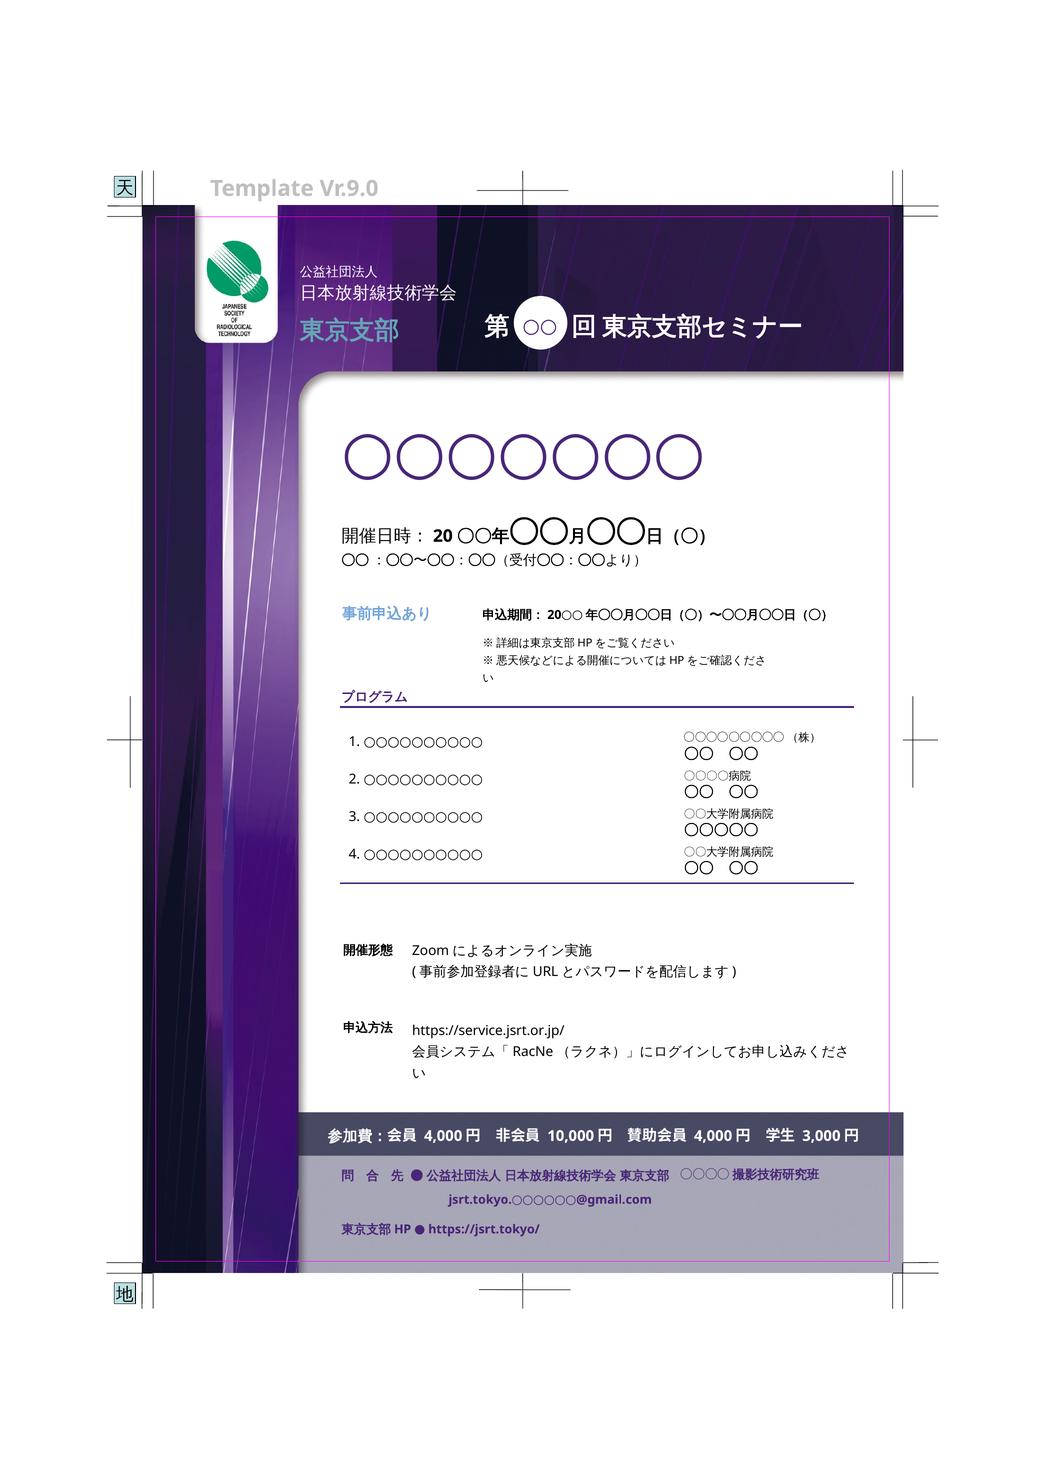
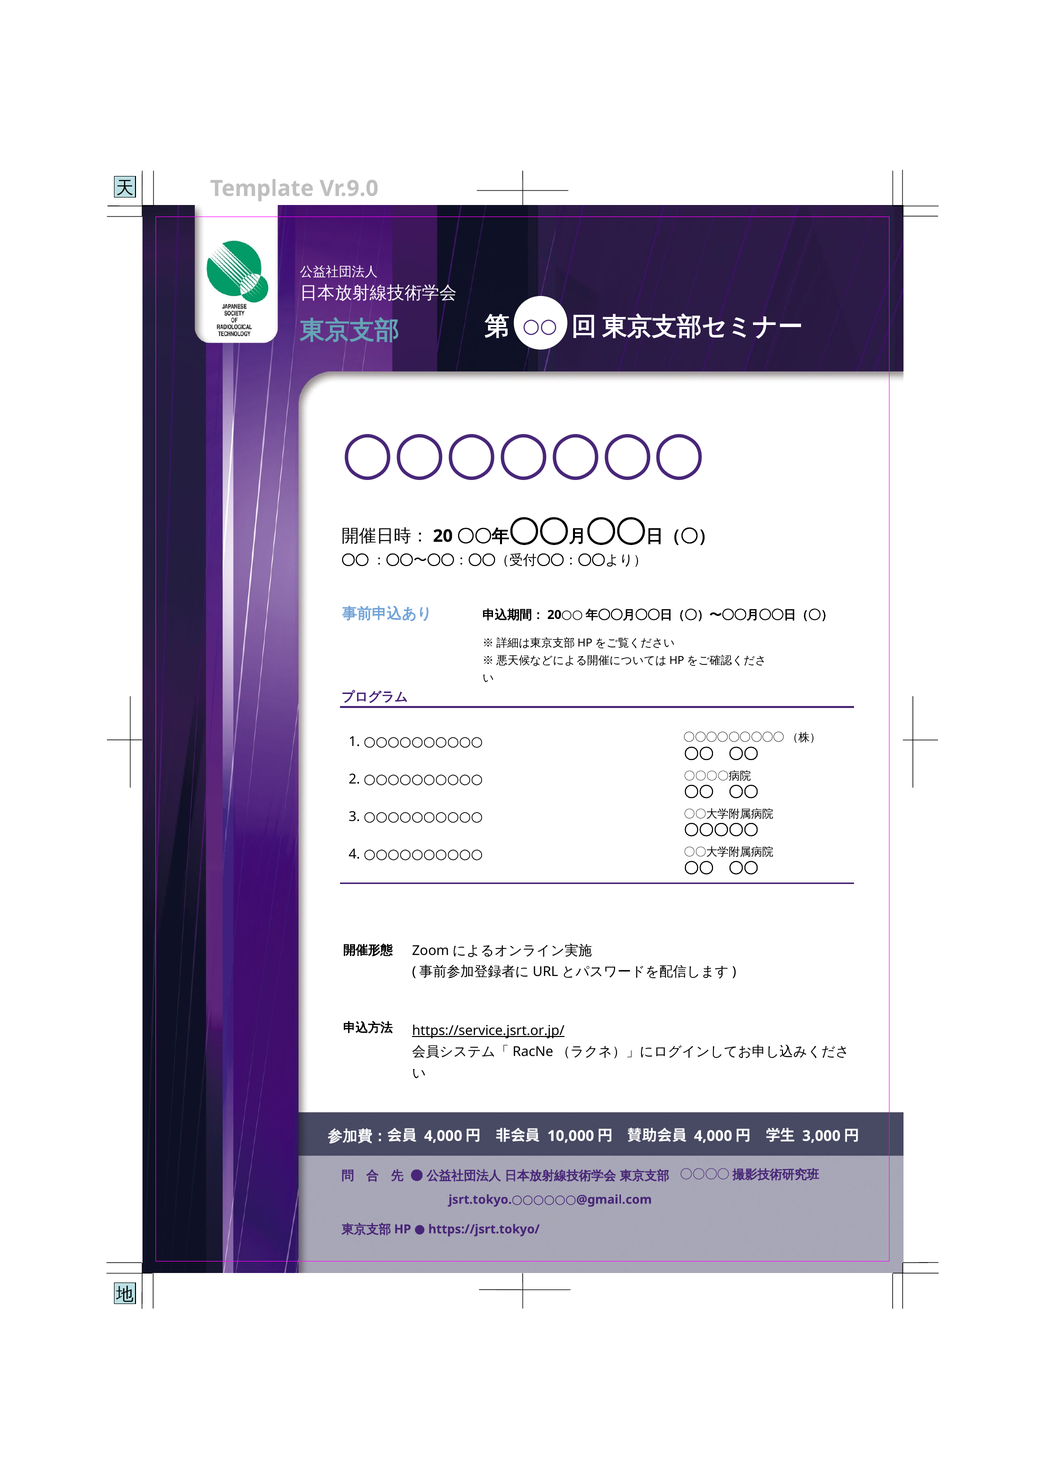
https://service.jsrt.or.jp/ underline: none -> present
